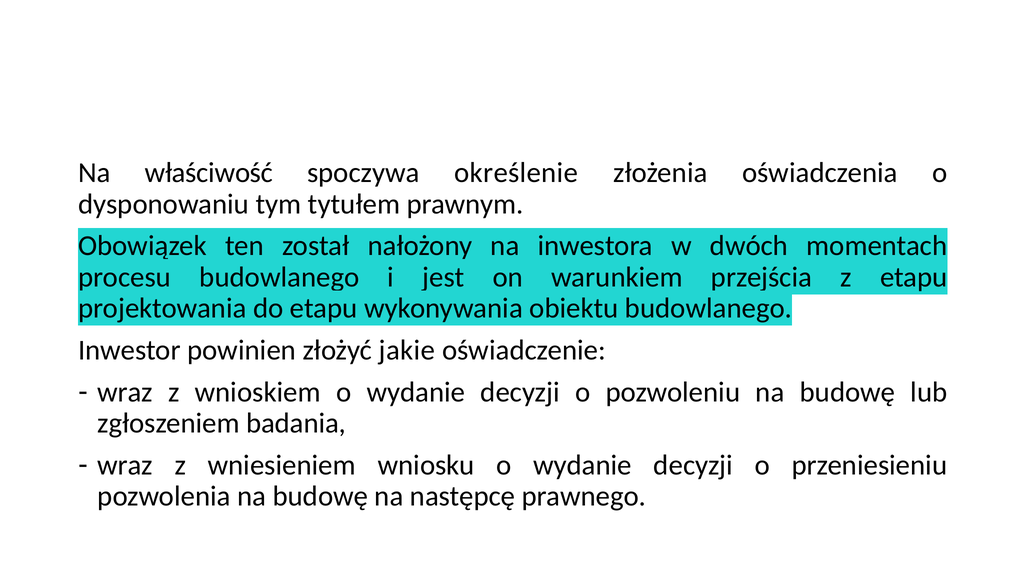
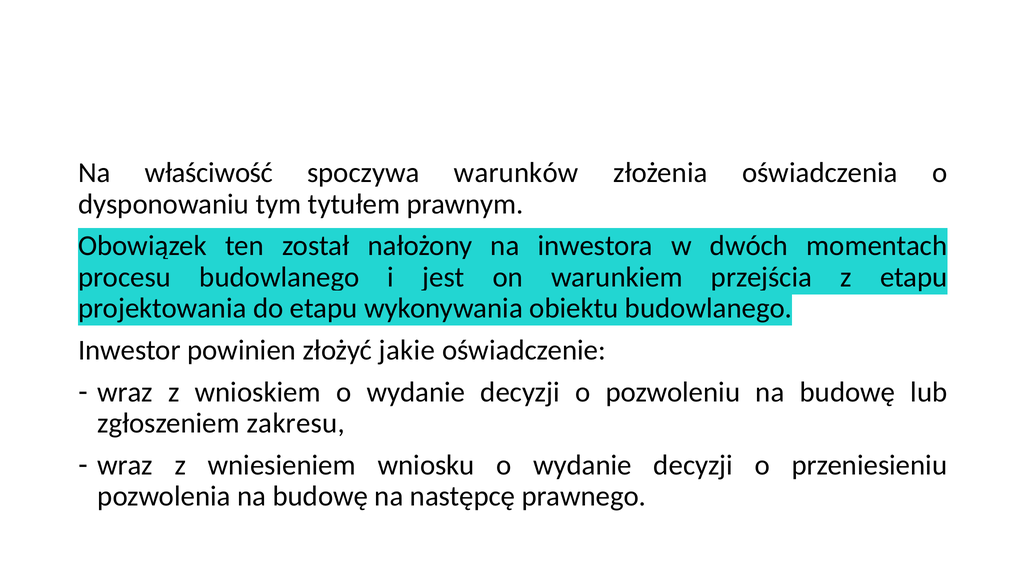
określenie: określenie -> warunków
badania: badania -> zakresu
